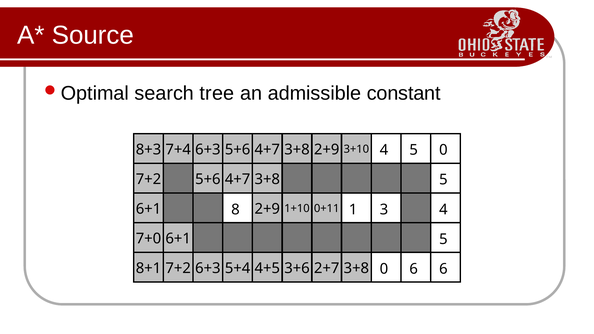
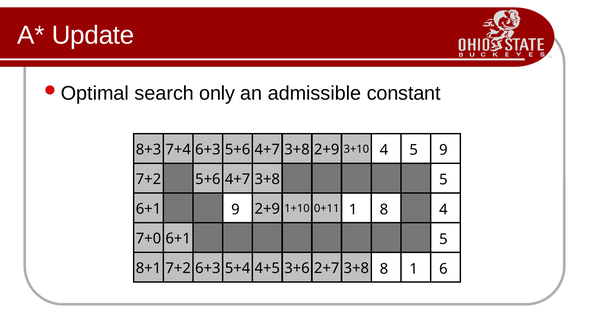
Source: Source -> Update
tree: tree -> only
0 at (443, 150): 0 -> 9
8 at (235, 210): 8 -> 9
3 at (384, 210): 3 -> 8
0 at (384, 269): 0 -> 8
6 at (414, 269): 6 -> 1
